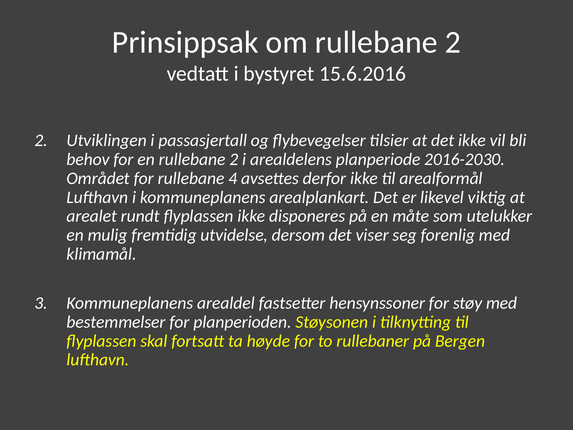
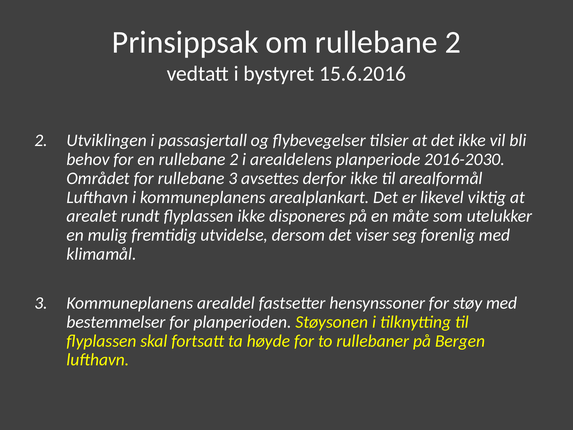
rullebane 4: 4 -> 3
